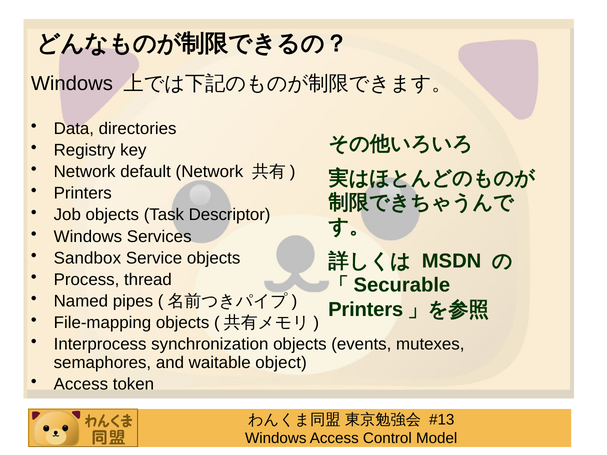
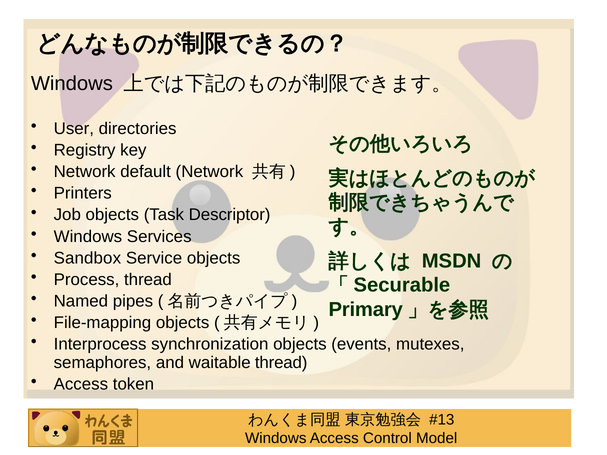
Data: Data -> User
Printers at (366, 310): Printers -> Primary
waitable object: object -> thread
